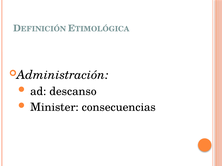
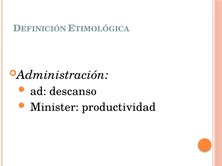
consecuencias: consecuencias -> productividad
